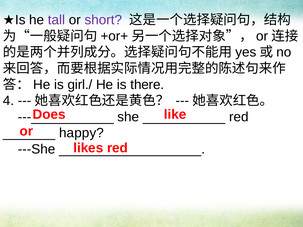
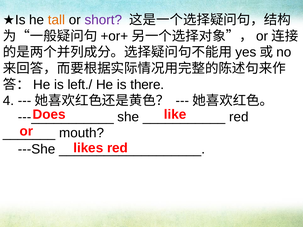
tall colour: purple -> orange
girl./: girl./ -> left./
happy: happy -> mouth
